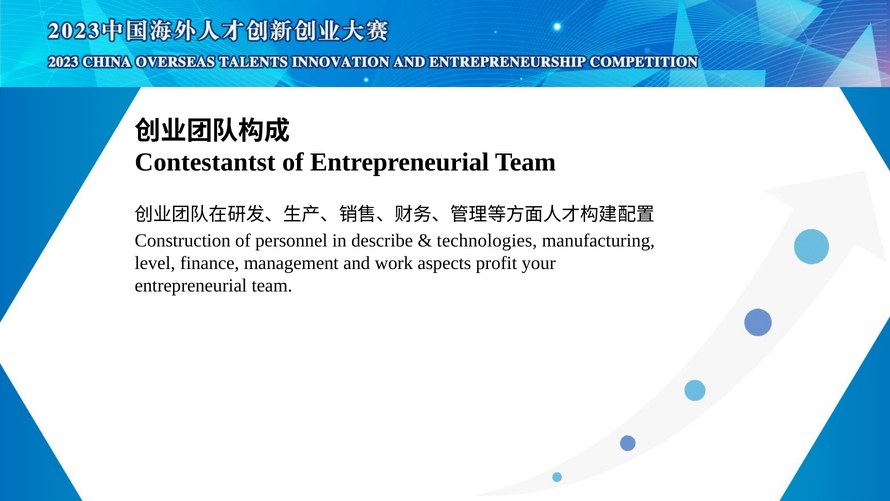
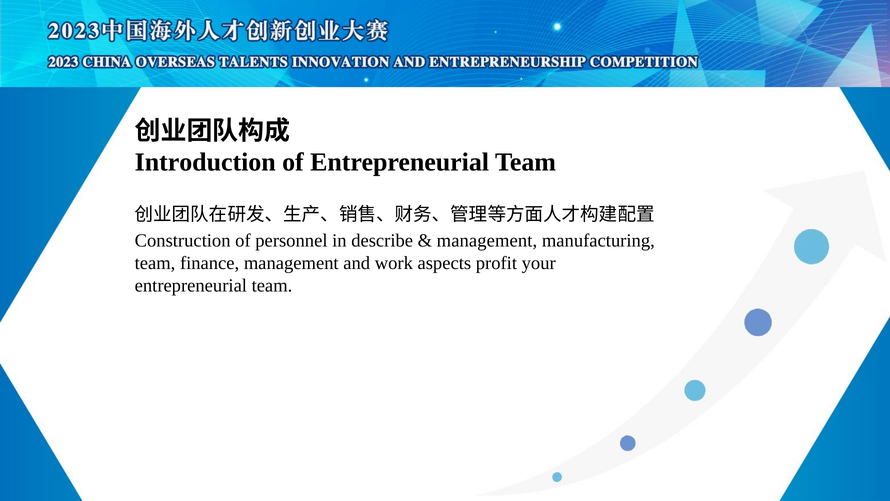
Contestantst: Contestantst -> Introduction
technologies at (487, 241): technologies -> management
level at (155, 263): level -> team
